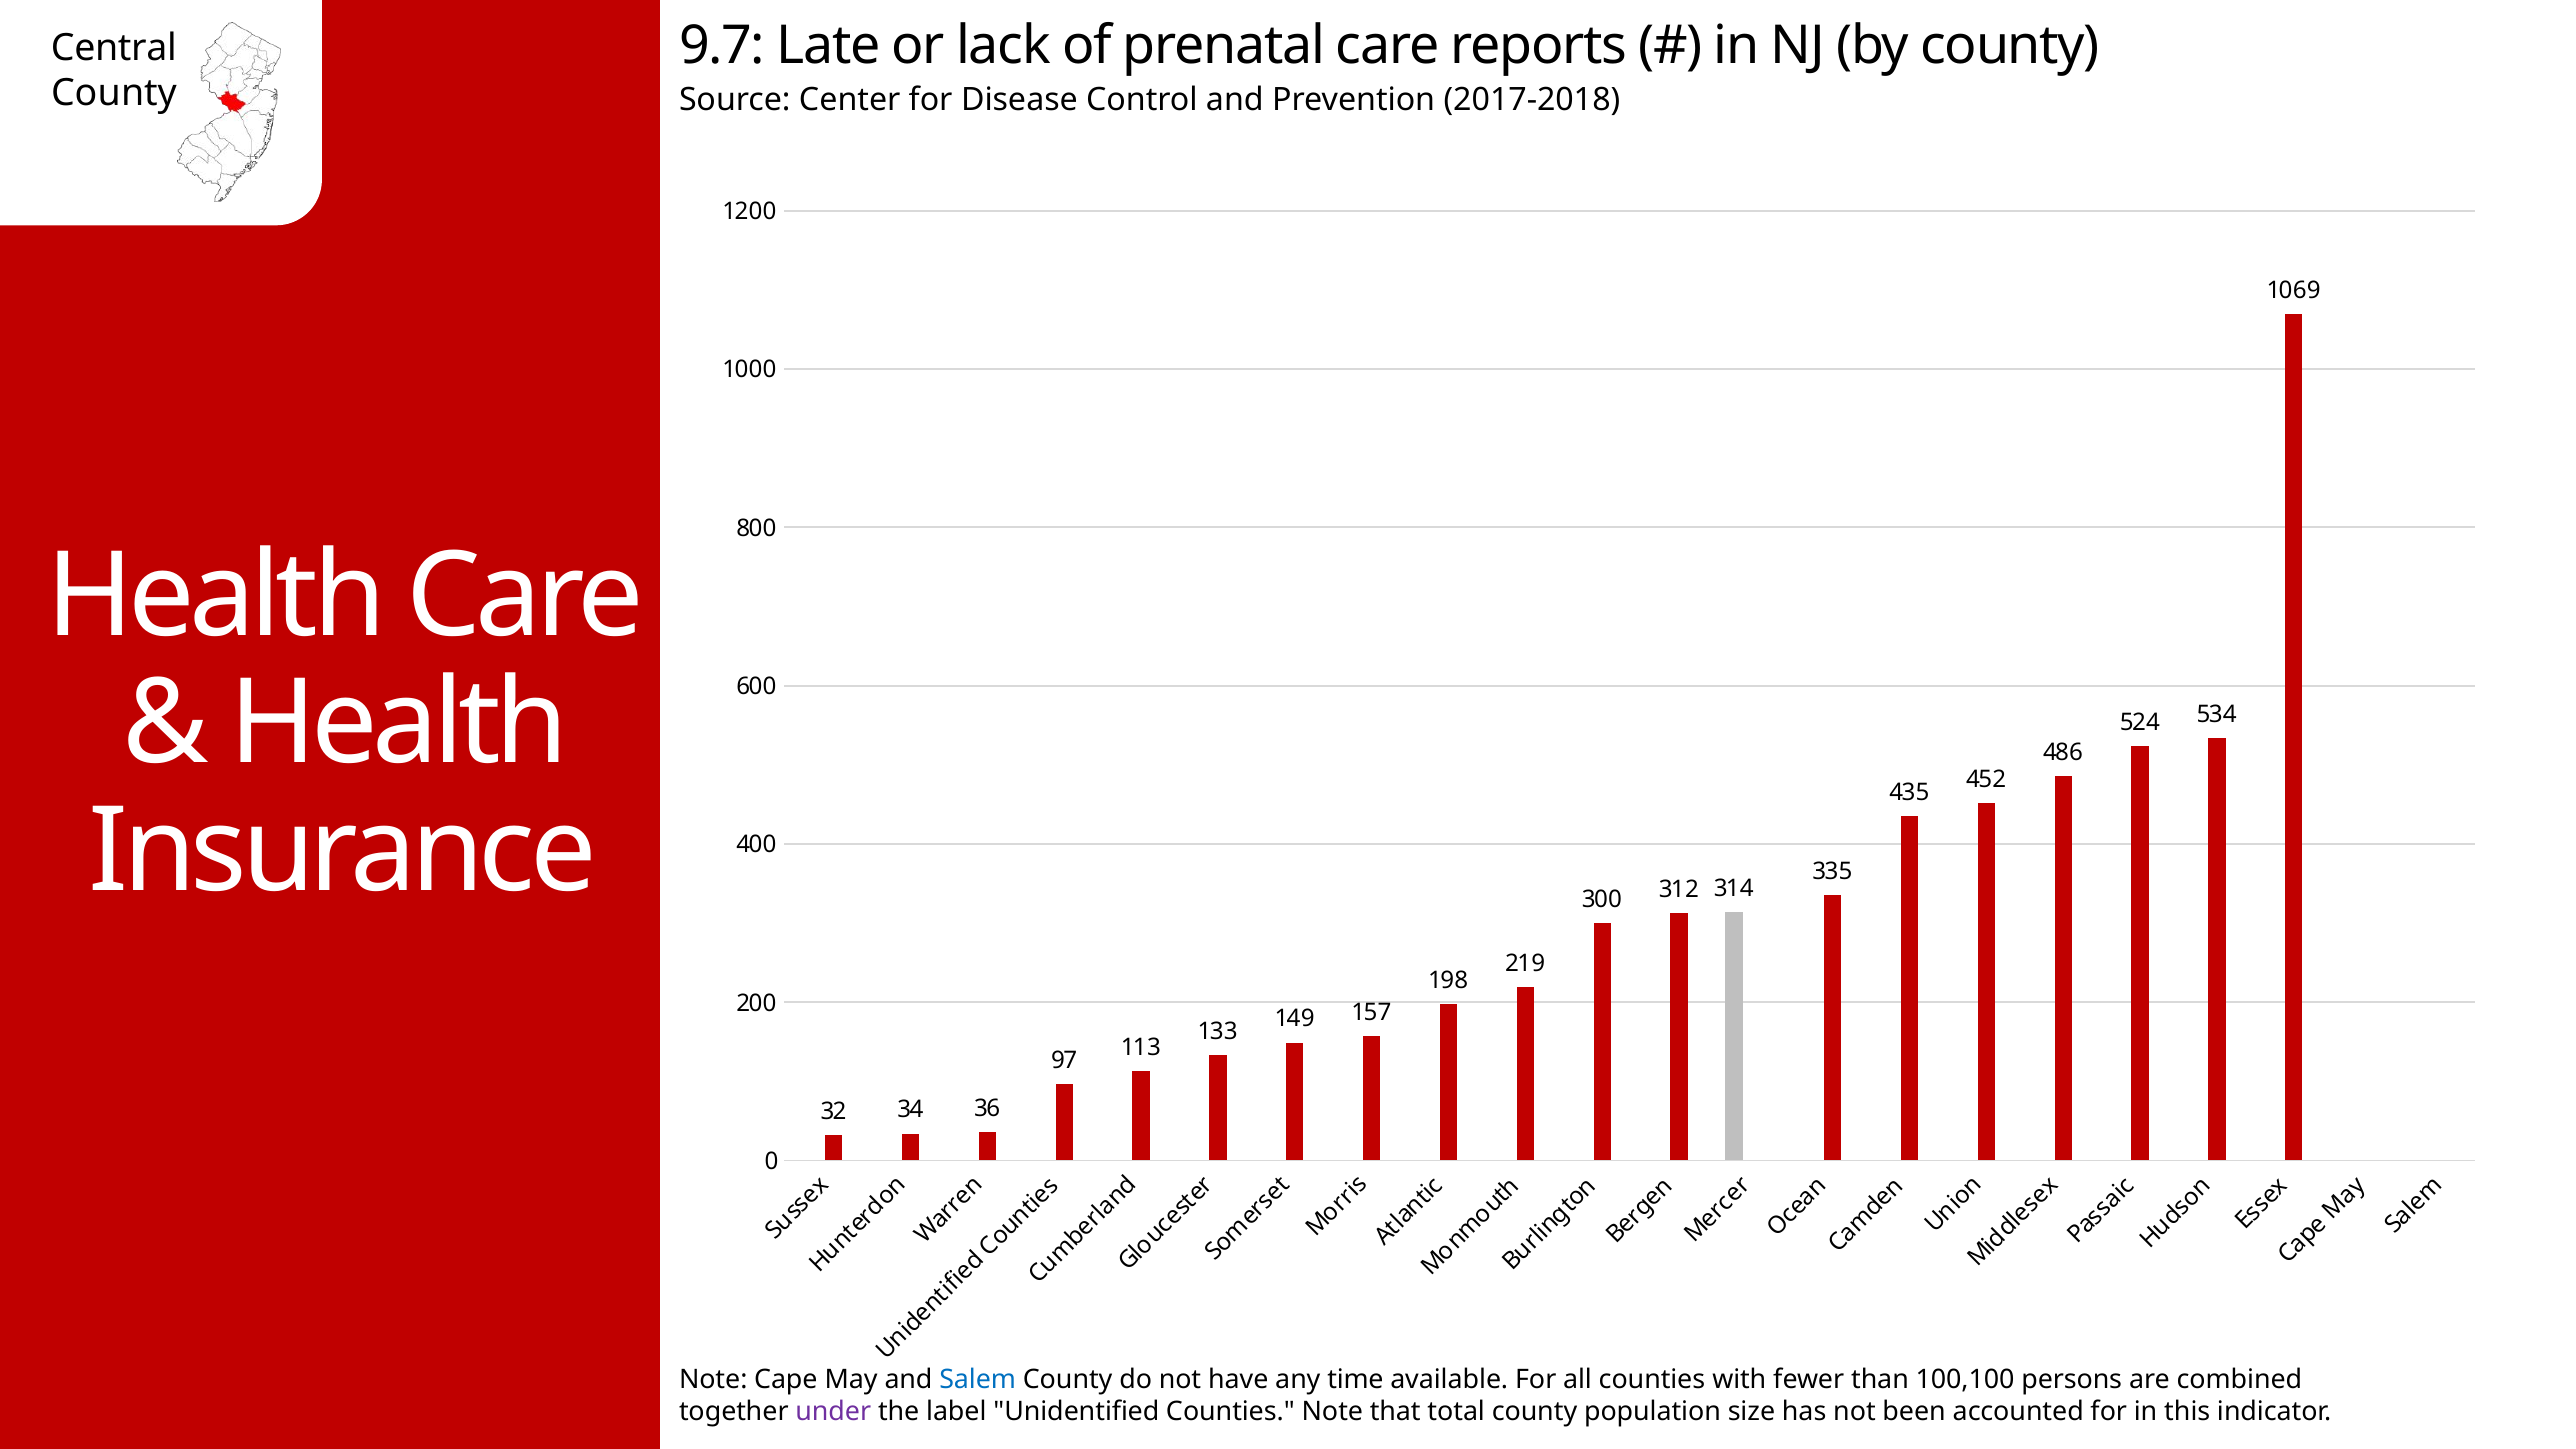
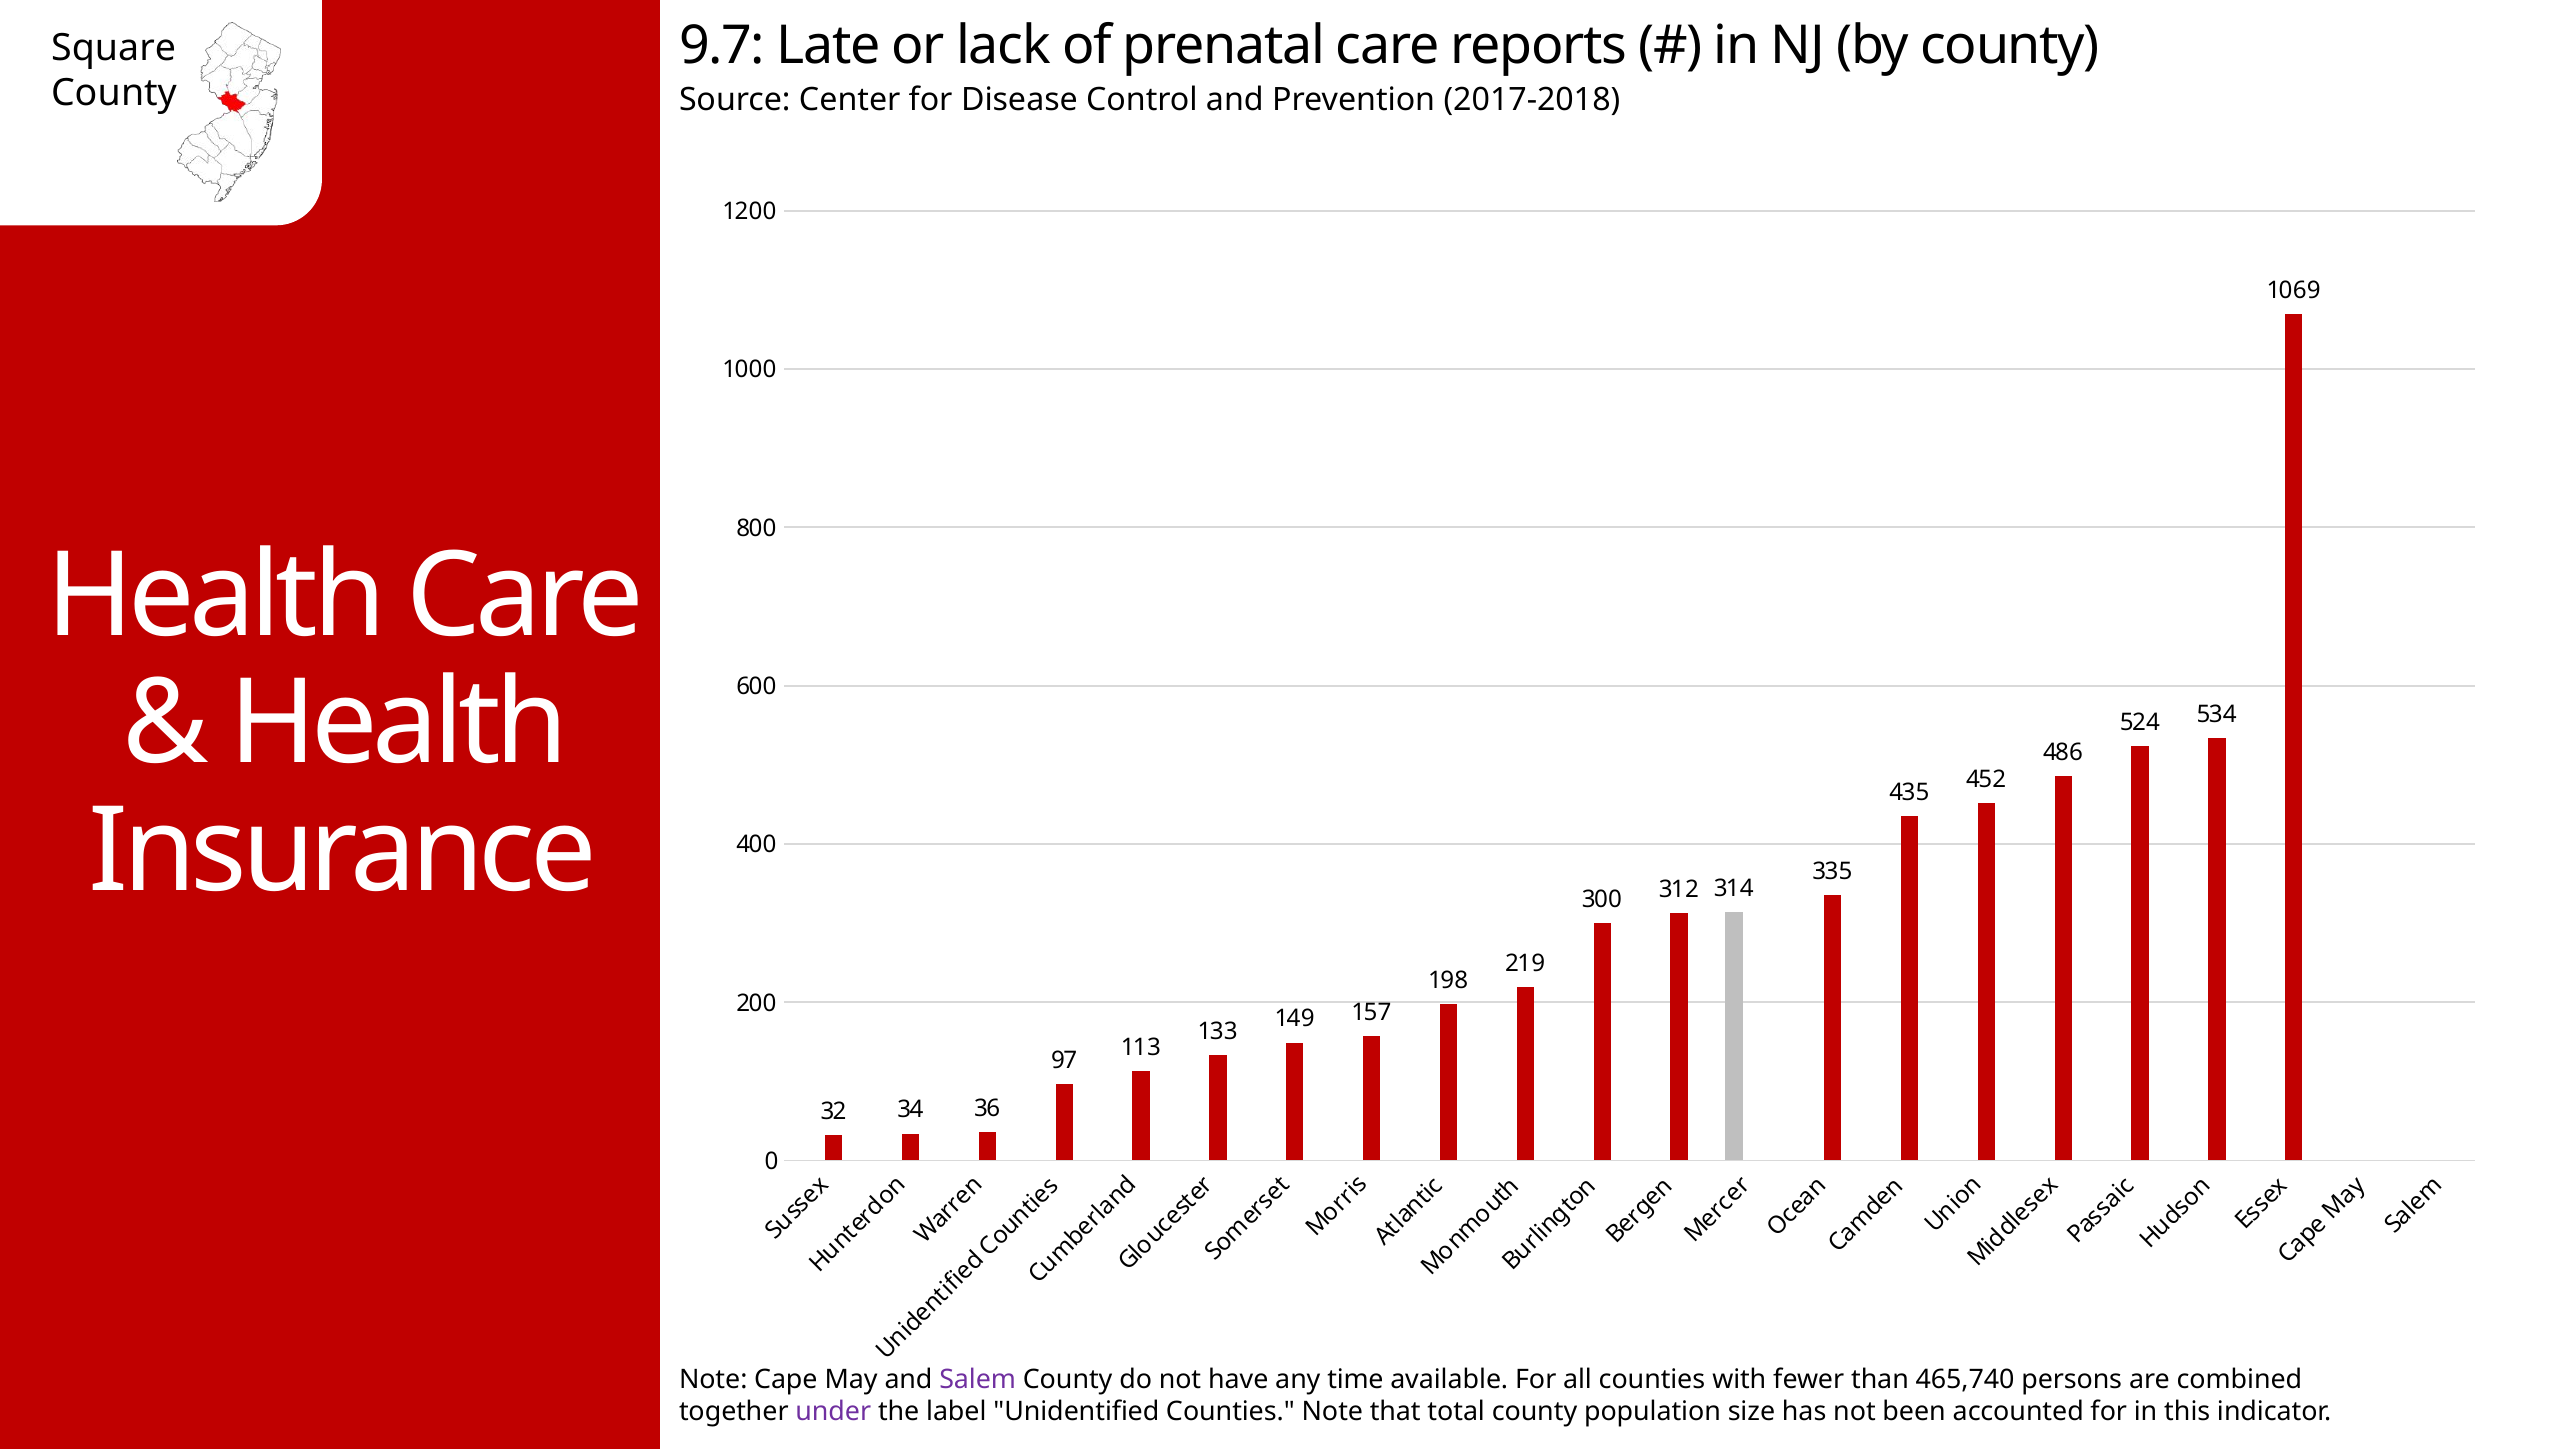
Central: Central -> Square
Salem colour: blue -> purple
100,100: 100,100 -> 465,740
